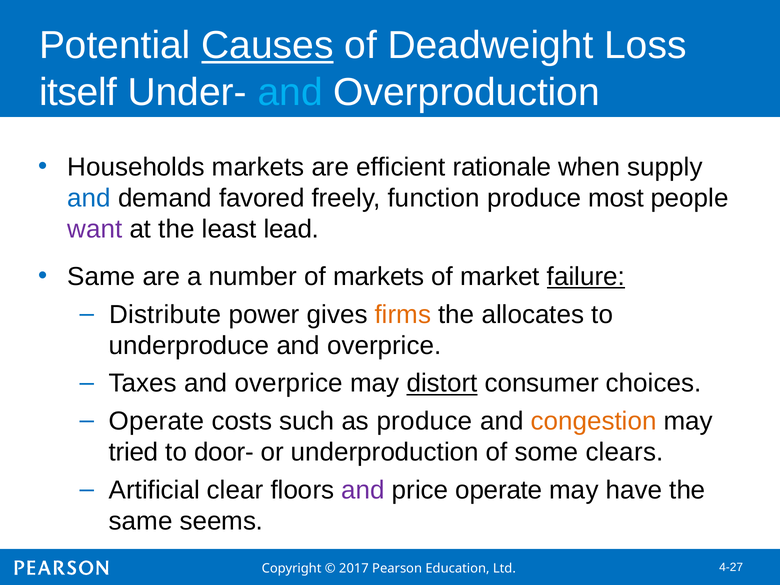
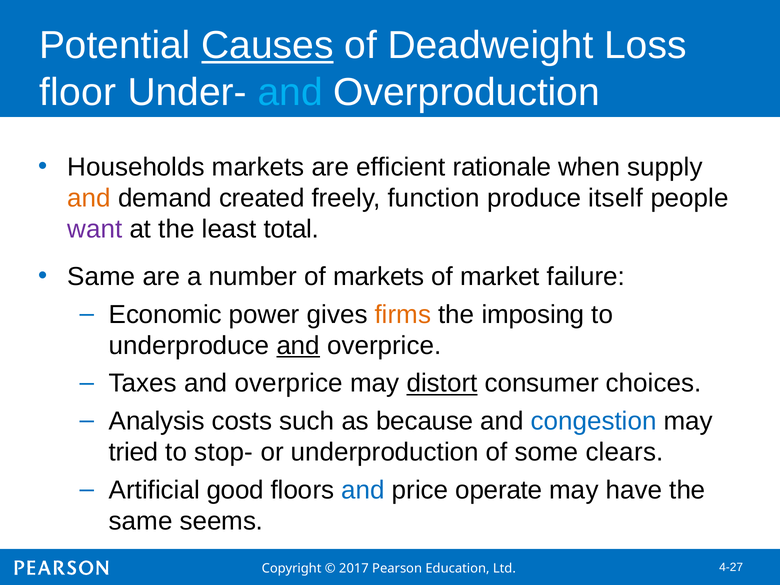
itself: itself -> floor
and at (89, 198) colour: blue -> orange
favored: favored -> created
most: most -> itself
lead: lead -> total
failure underline: present -> none
Distribute: Distribute -> Economic
allocates: allocates -> imposing
and at (298, 346) underline: none -> present
Operate at (157, 421): Operate -> Analysis
as produce: produce -> because
congestion colour: orange -> blue
door-: door- -> stop-
clear: clear -> good
and at (363, 490) colour: purple -> blue
